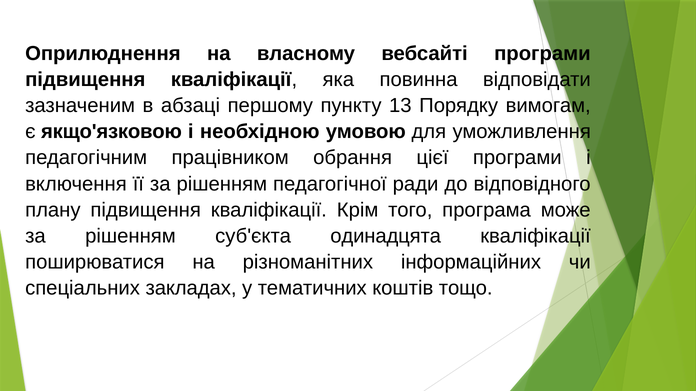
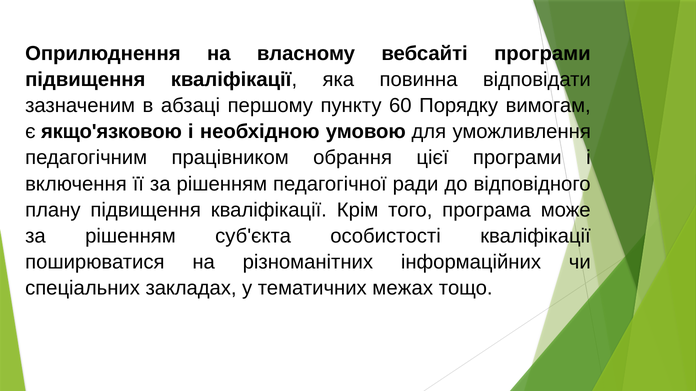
13: 13 -> 60
одинадцята: одинадцята -> особистості
коштів: коштів -> межах
